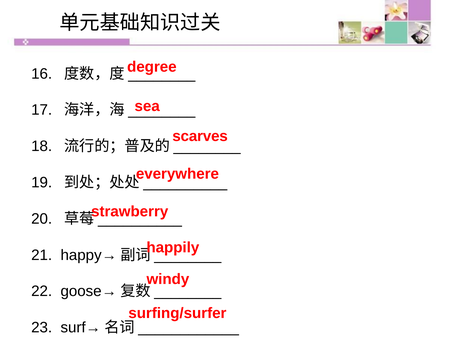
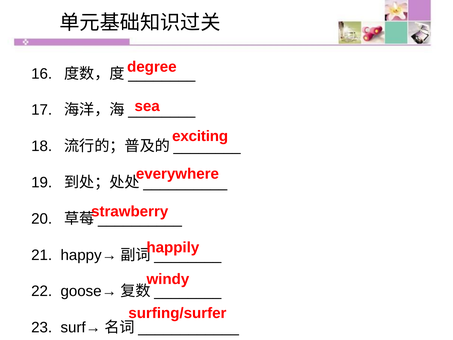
scarves: scarves -> exciting
